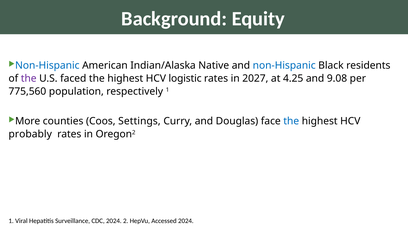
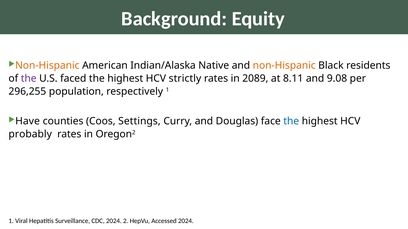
Non-Hispanic at (47, 66) colour: blue -> orange
non-Hispanic at (284, 66) colour: blue -> orange
logistic: logistic -> strictly
2027: 2027 -> 2089
4.25: 4.25 -> 8.11
775,560: 775,560 -> 296,255
More: More -> Have
